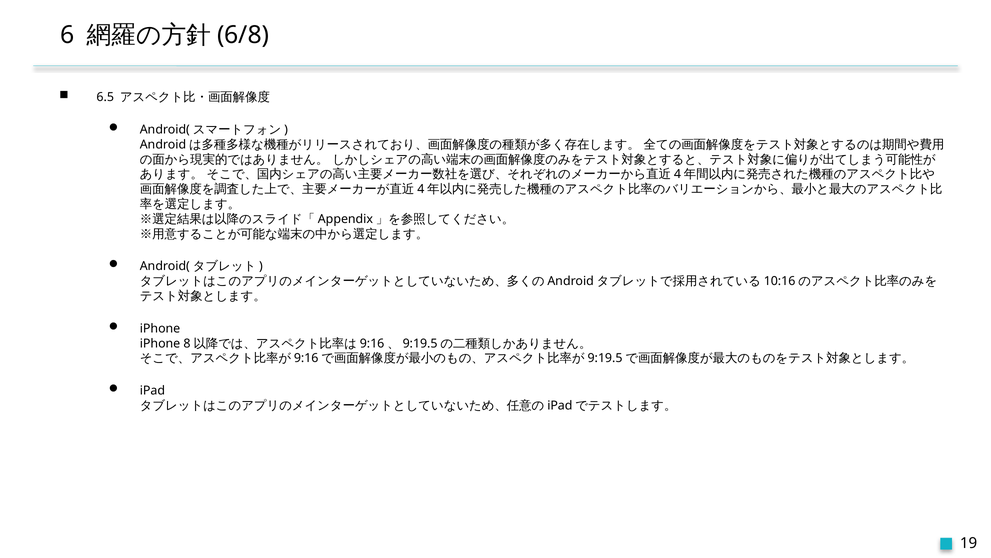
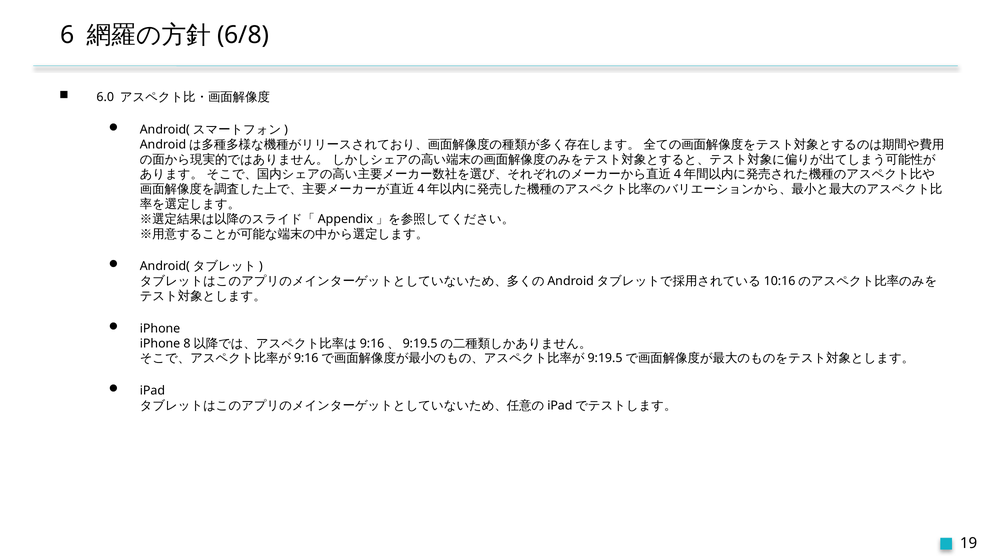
6.5: 6.5 -> 6.0
